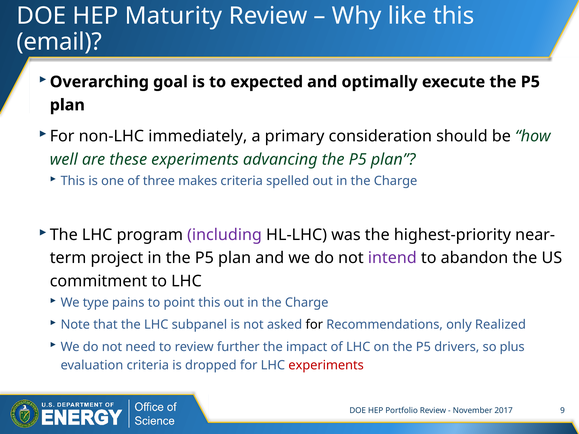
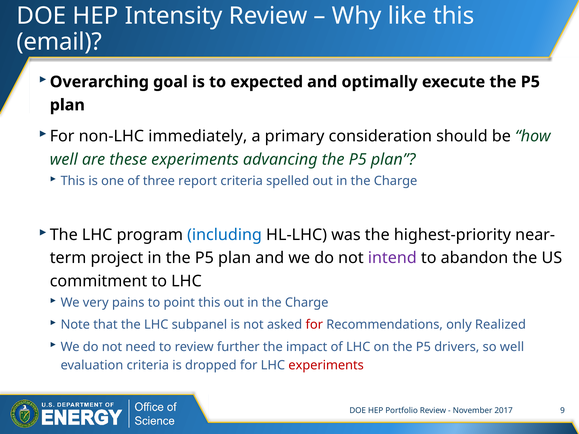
Maturity: Maturity -> Intensity
makes: makes -> report
including colour: purple -> blue
type: type -> very
for at (314, 325) colour: black -> red
so plus: plus -> well
